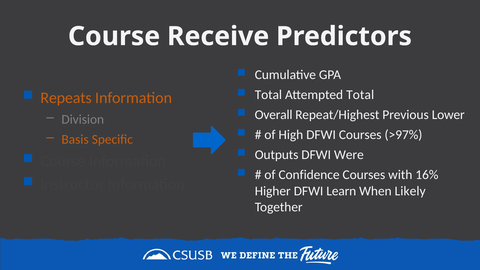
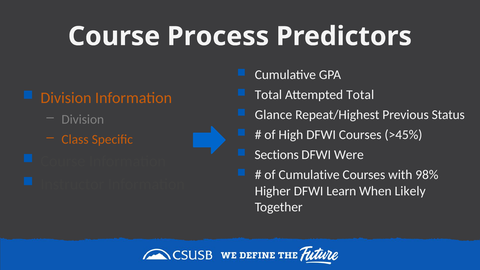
Receive: Receive -> Process
Repeats at (66, 98): Repeats -> Division
Overall: Overall -> Glance
Lower: Lower -> Status
>97%: >97% -> >45%
Basis: Basis -> Class
Outputs: Outputs -> Sections
of Confidence: Confidence -> Cumulative
16%: 16% -> 98%
